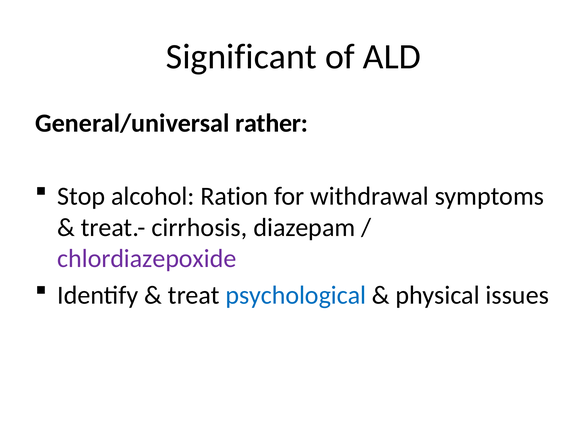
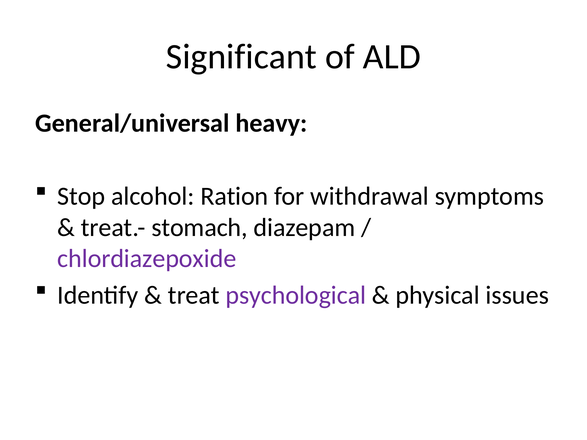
rather: rather -> heavy
cirrhosis: cirrhosis -> stomach
psychological colour: blue -> purple
